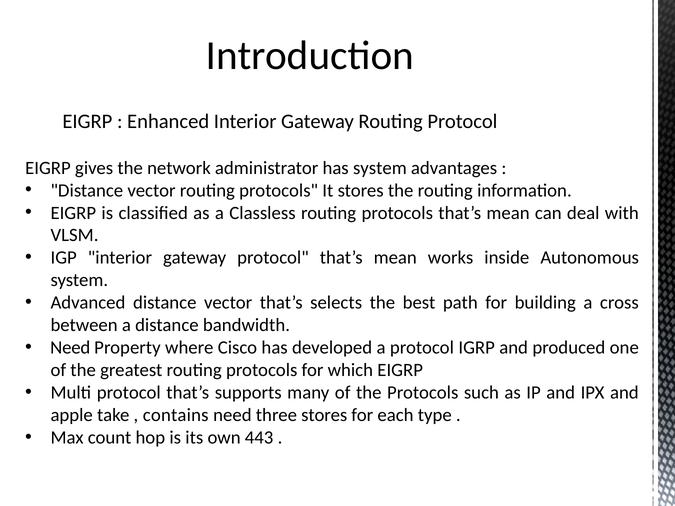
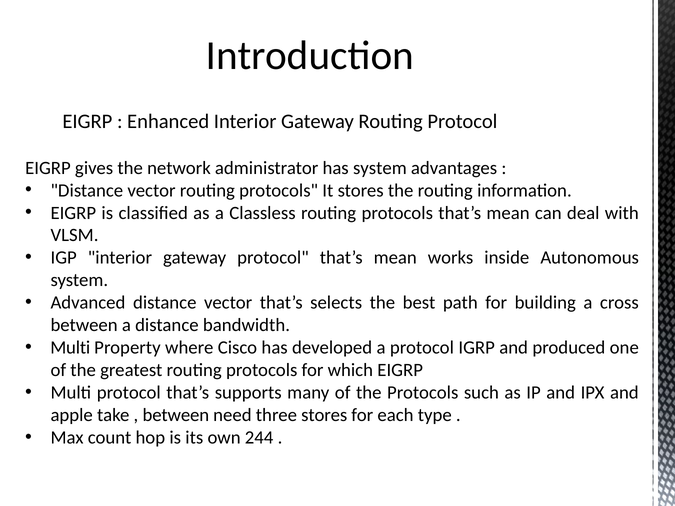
Need at (70, 348): Need -> Multi
contains at (176, 415): contains -> between
443: 443 -> 244
